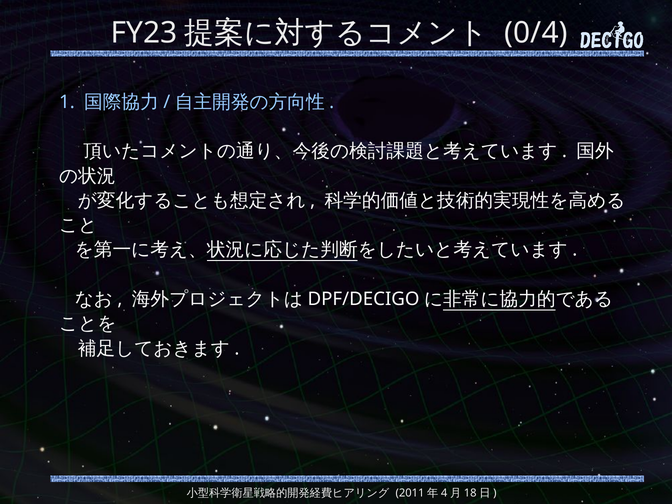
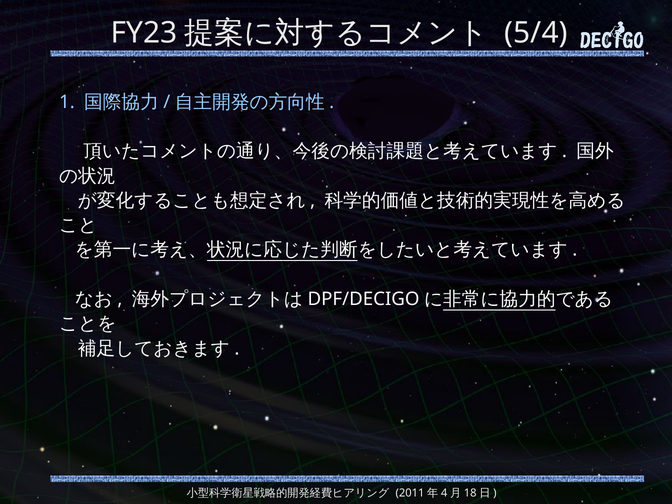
0/4: 0/4 -> 5/4
